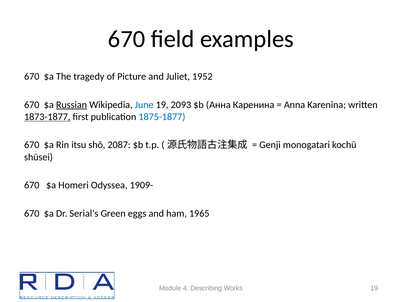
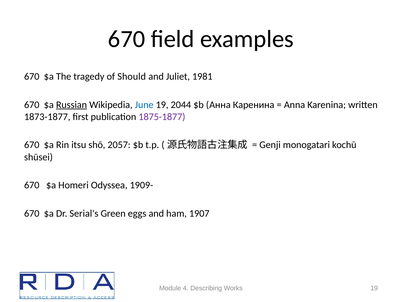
Picture: Picture -> Should
1952: 1952 -> 1981
2093: 2093 -> 2044
1873-1877 underline: present -> none
1875-1877 colour: blue -> purple
2087: 2087 -> 2057
1965: 1965 -> 1907
